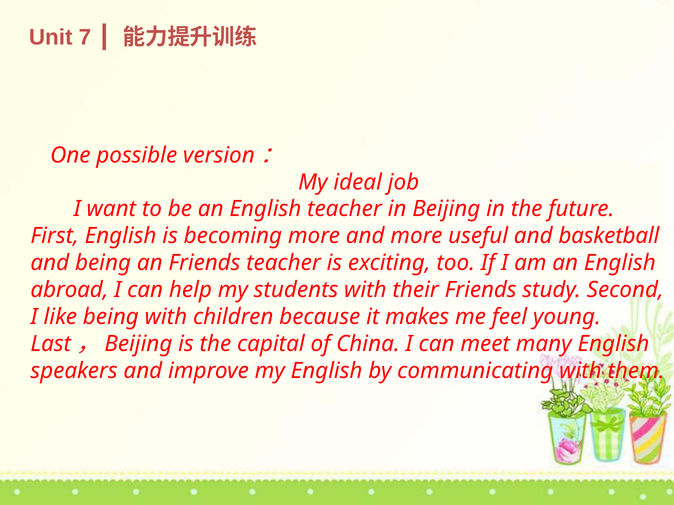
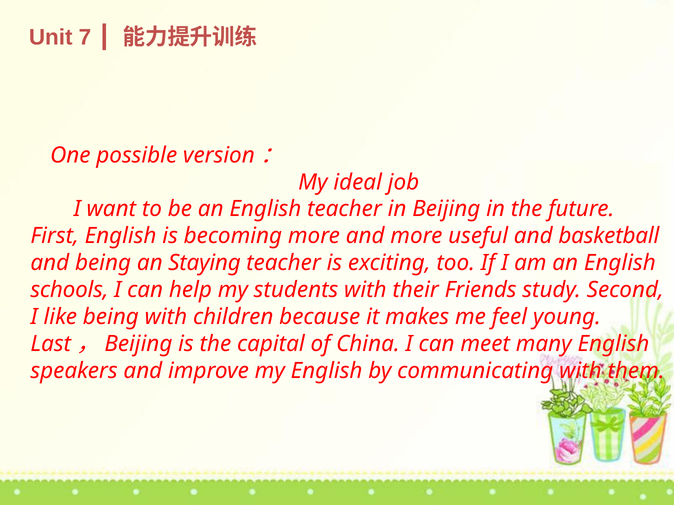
an Friends: Friends -> Staying
abroad: abroad -> schools
